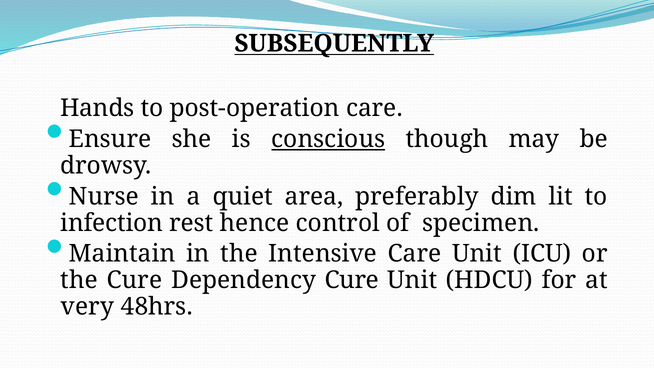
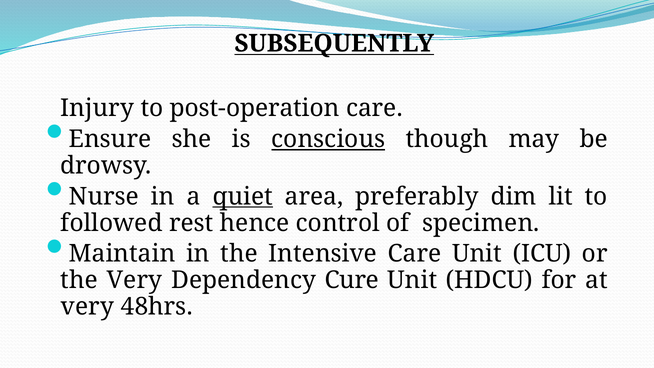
Hands: Hands -> Injury
quiet underline: none -> present
infection: infection -> followed
the Cure: Cure -> Very
